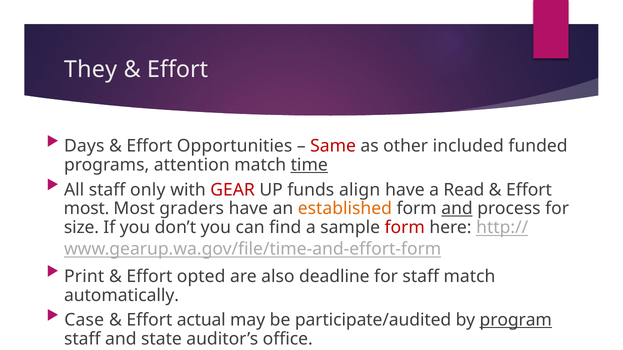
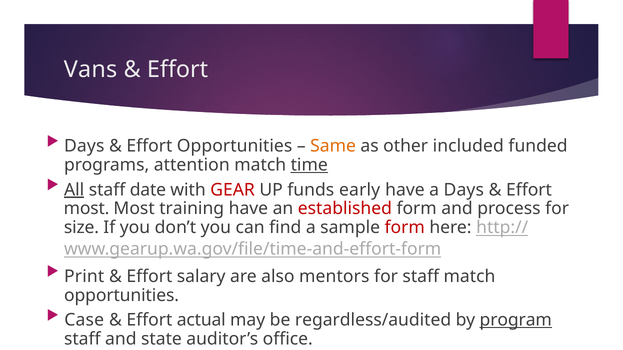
They: They -> Vans
Same colour: red -> orange
All underline: none -> present
only: only -> date
align: align -> early
a Read: Read -> Days
graders: graders -> training
established colour: orange -> red
and at (457, 209) underline: present -> none
opted: opted -> salary
deadline: deadline -> mentors
automatically at (122, 296): automatically -> opportunities
participate/audited: participate/audited -> regardless/audited
